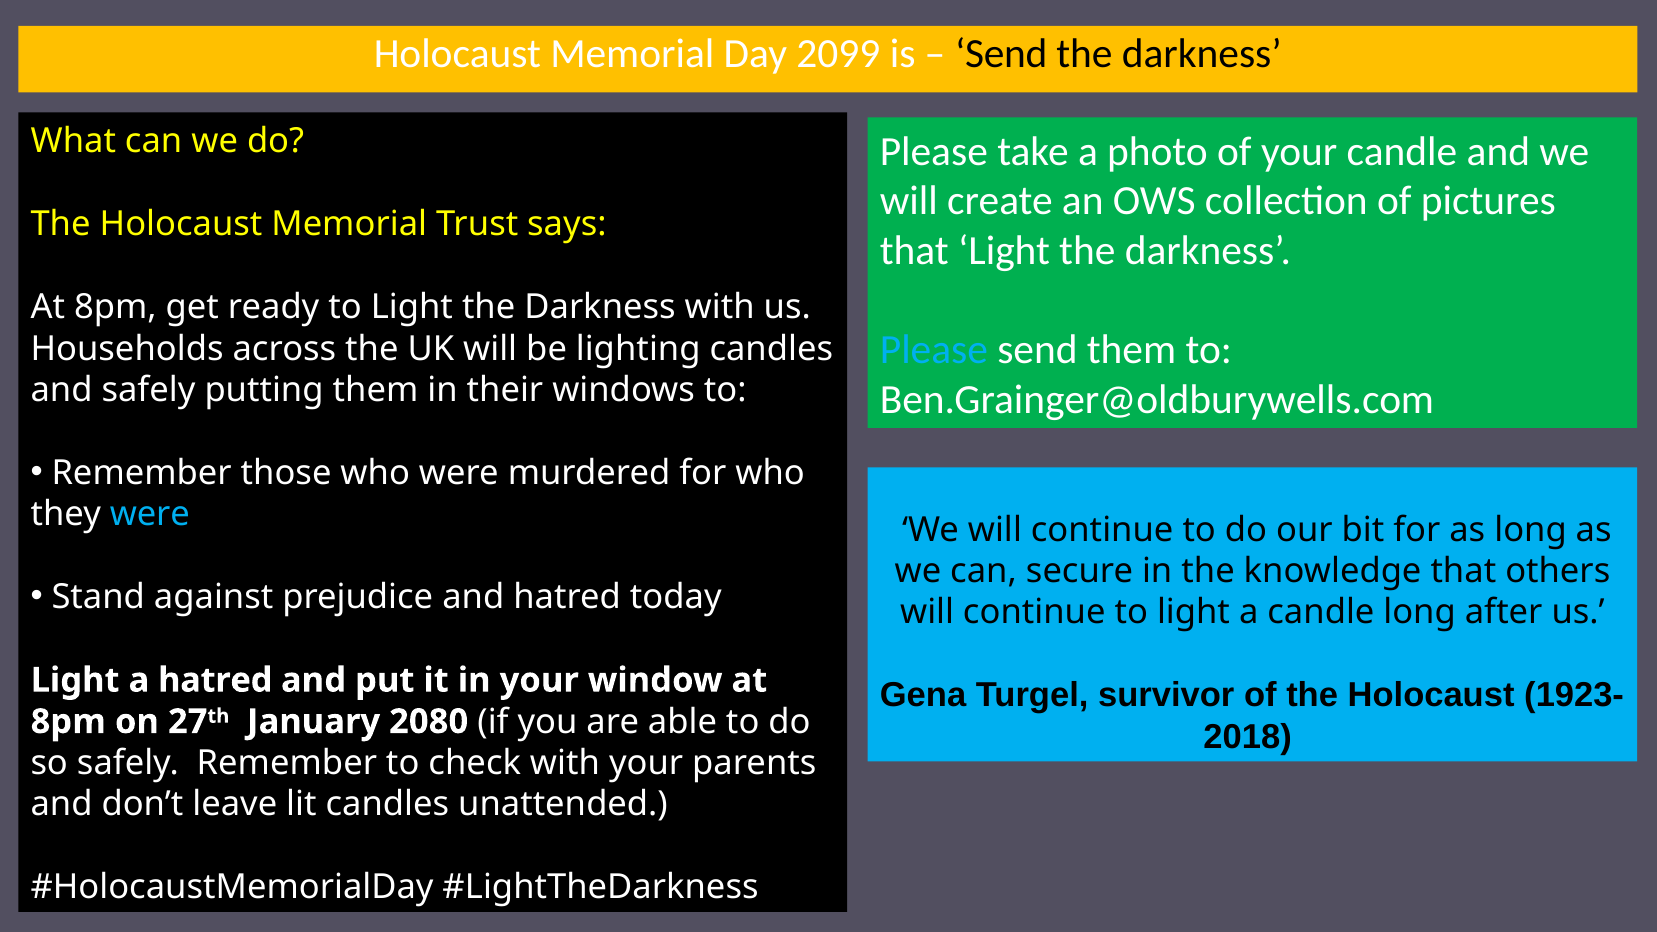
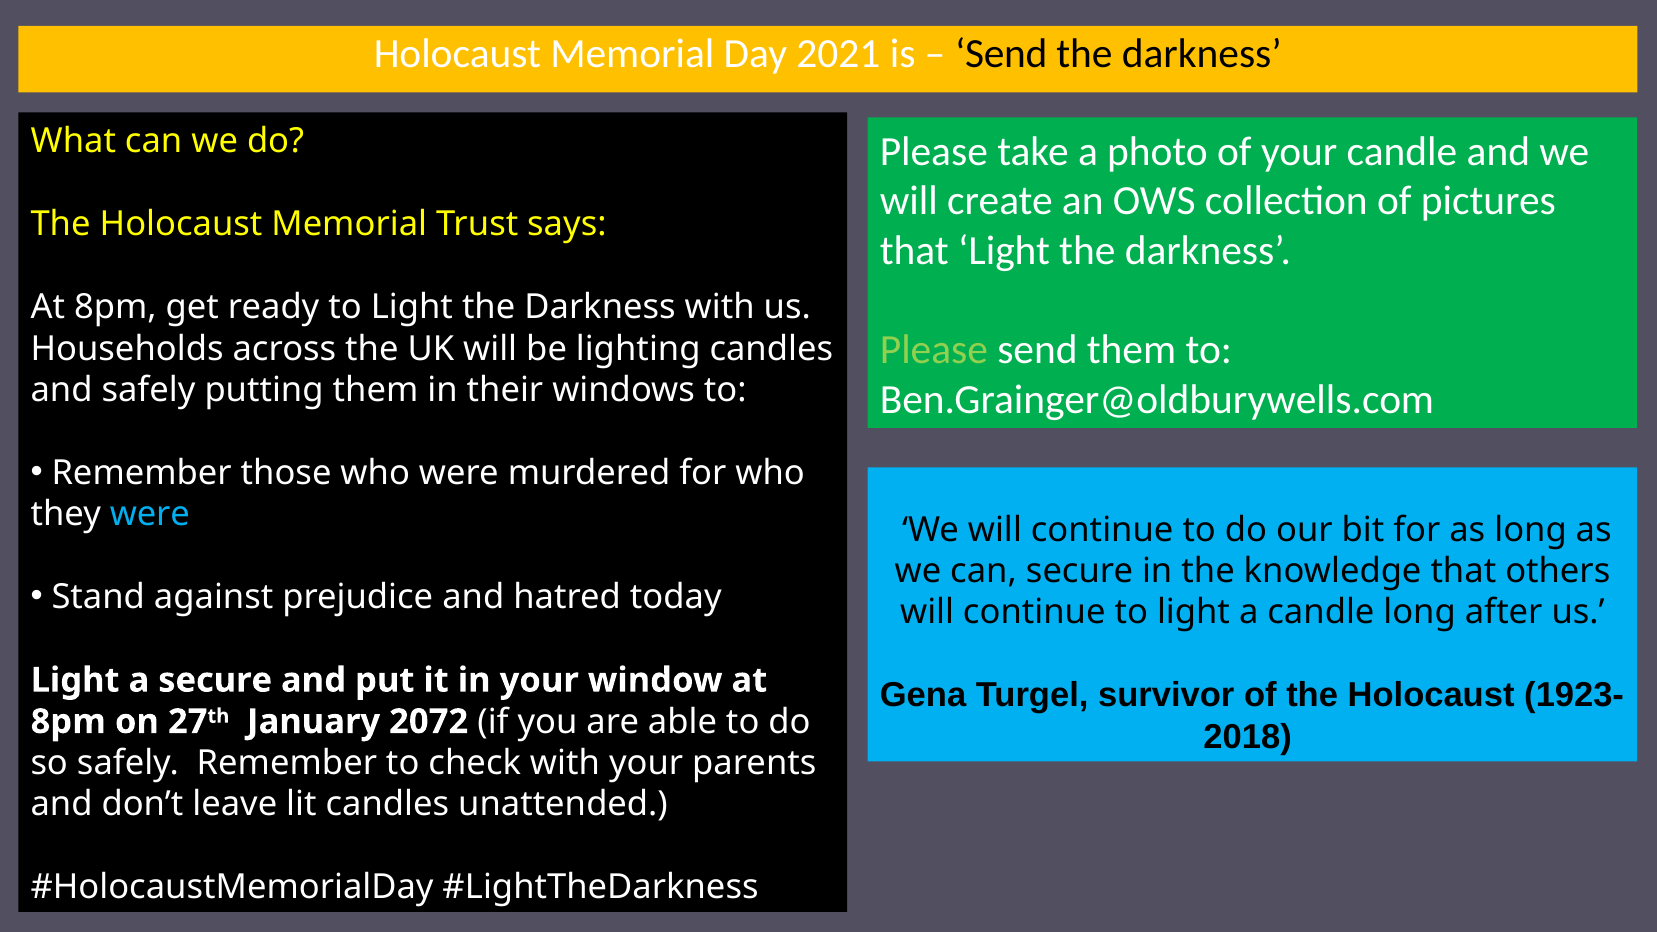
2099: 2099 -> 2021
Please at (934, 350) colour: light blue -> light green
a hatred: hatred -> secure
2080: 2080 -> 2072
